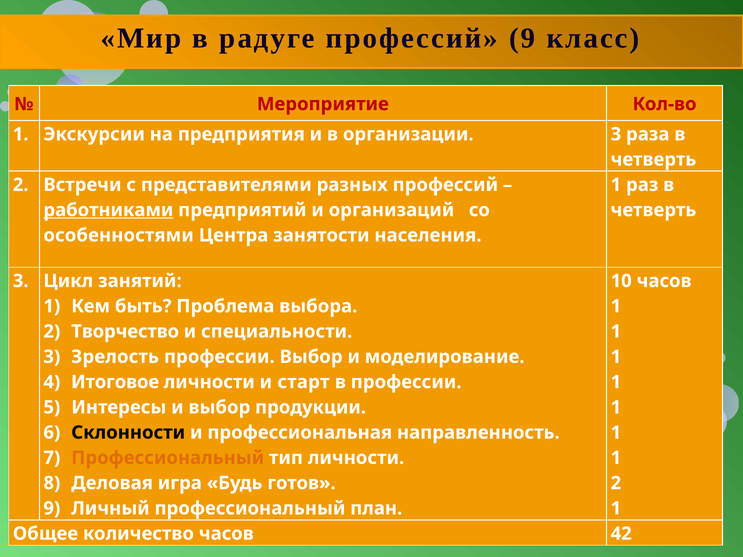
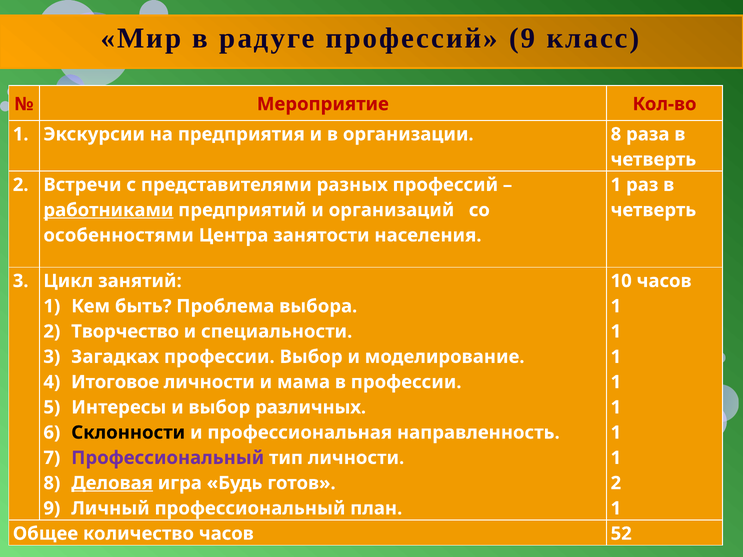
организации 3: 3 -> 8
Зрелость: Зрелость -> Загадках
старт: старт -> мама
продукции: продукции -> различных
Профессиональный at (168, 458) colour: orange -> purple
Деловая underline: none -> present
42: 42 -> 52
